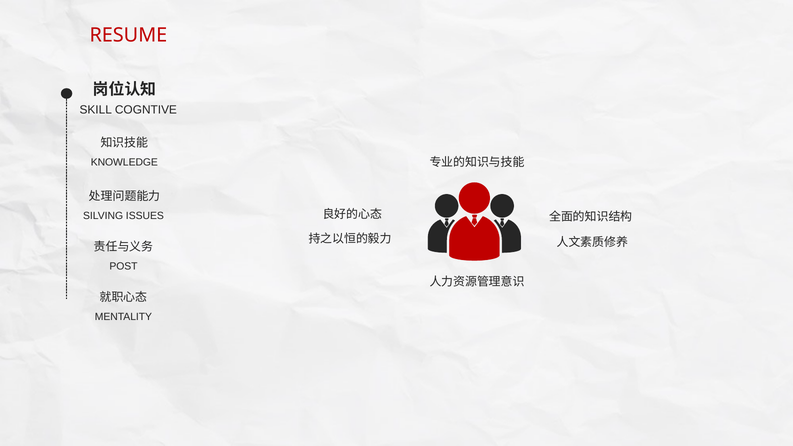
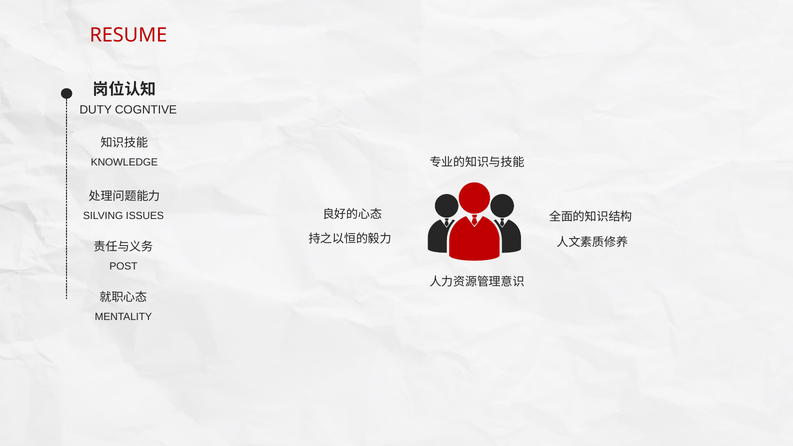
SKILL: SKILL -> DUTY
